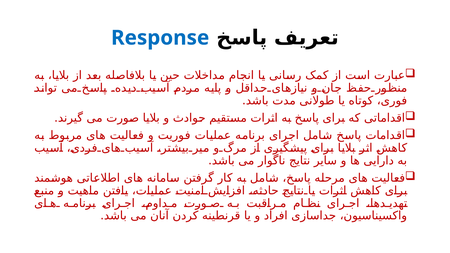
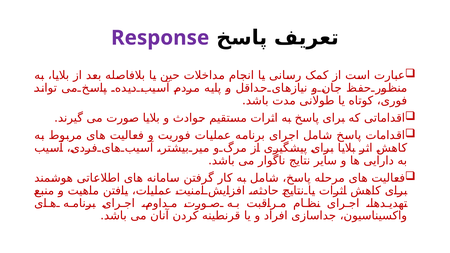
Response colour: blue -> purple
